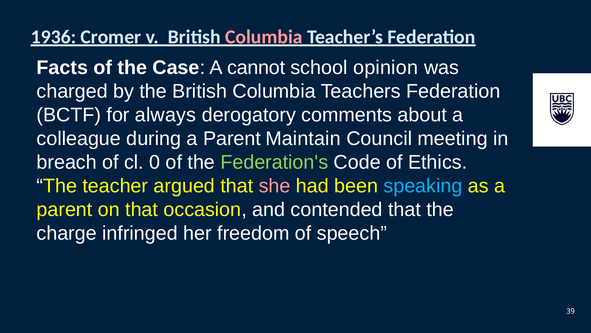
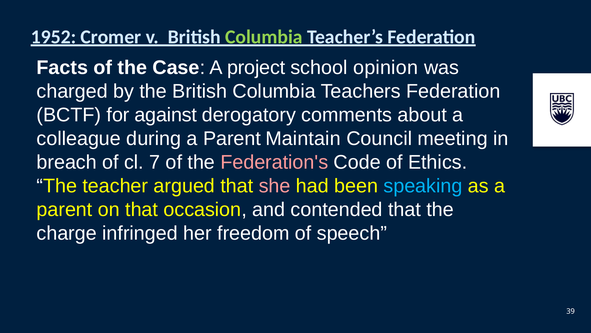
1936: 1936 -> 1952
Columbia at (264, 37) colour: pink -> light green
cannot: cannot -> project
always: always -> against
0: 0 -> 7
Federation's colour: light green -> pink
